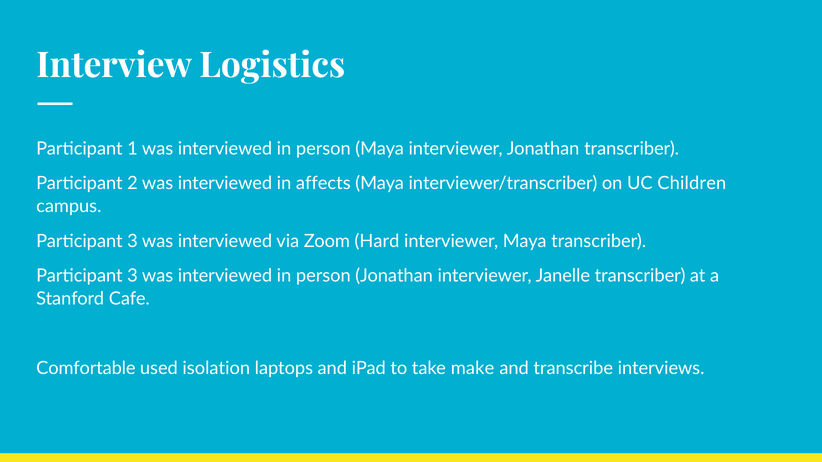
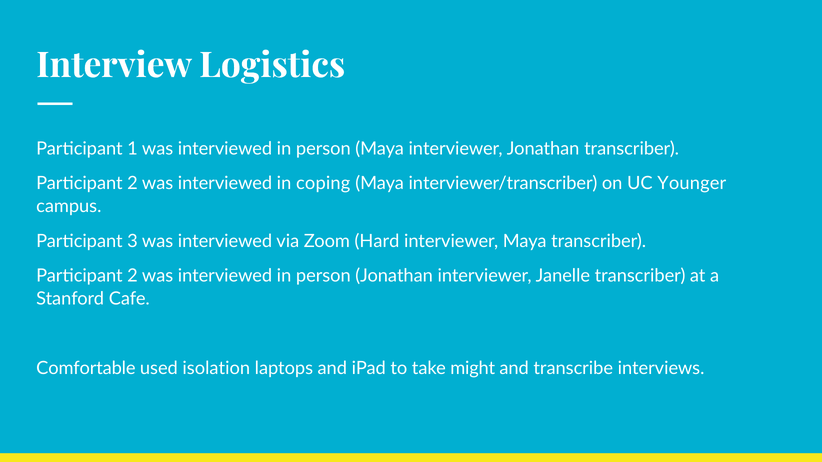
affects: affects -> coping
Children: Children -> Younger
3 at (133, 276): 3 -> 2
make: make -> might
